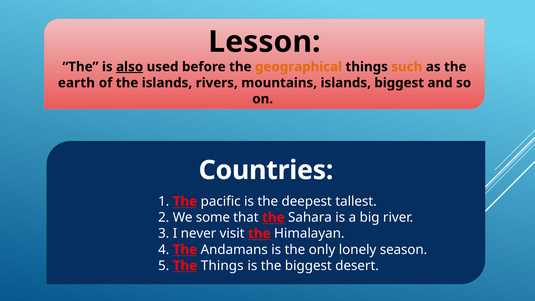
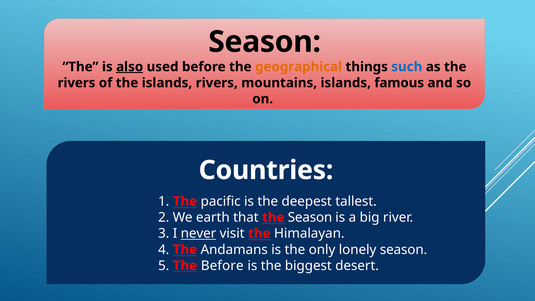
Lesson at (264, 42): Lesson -> Season
such colour: orange -> blue
earth at (76, 83): earth -> rivers
islands biggest: biggest -> famous
some: some -> earth
the Sahara: Sahara -> Season
never underline: none -> present
The Things: Things -> Before
